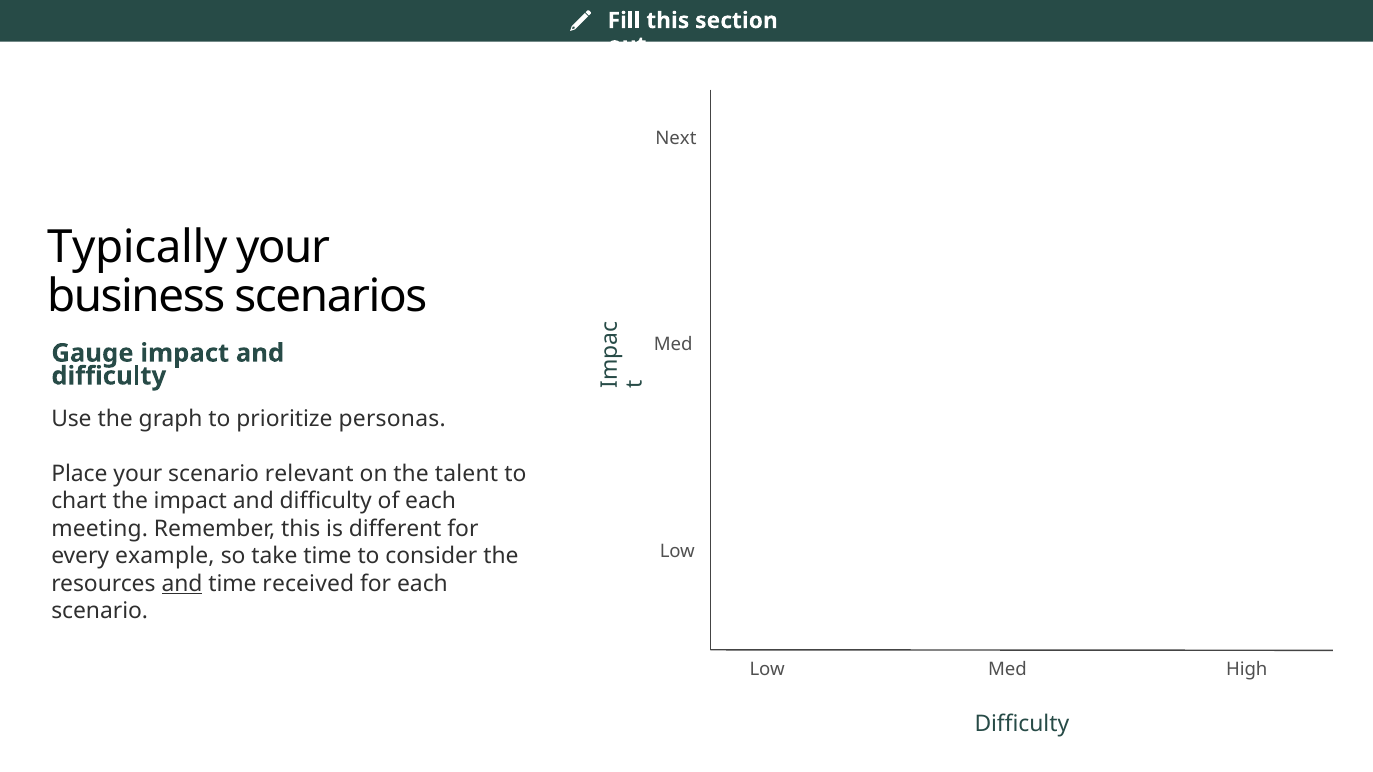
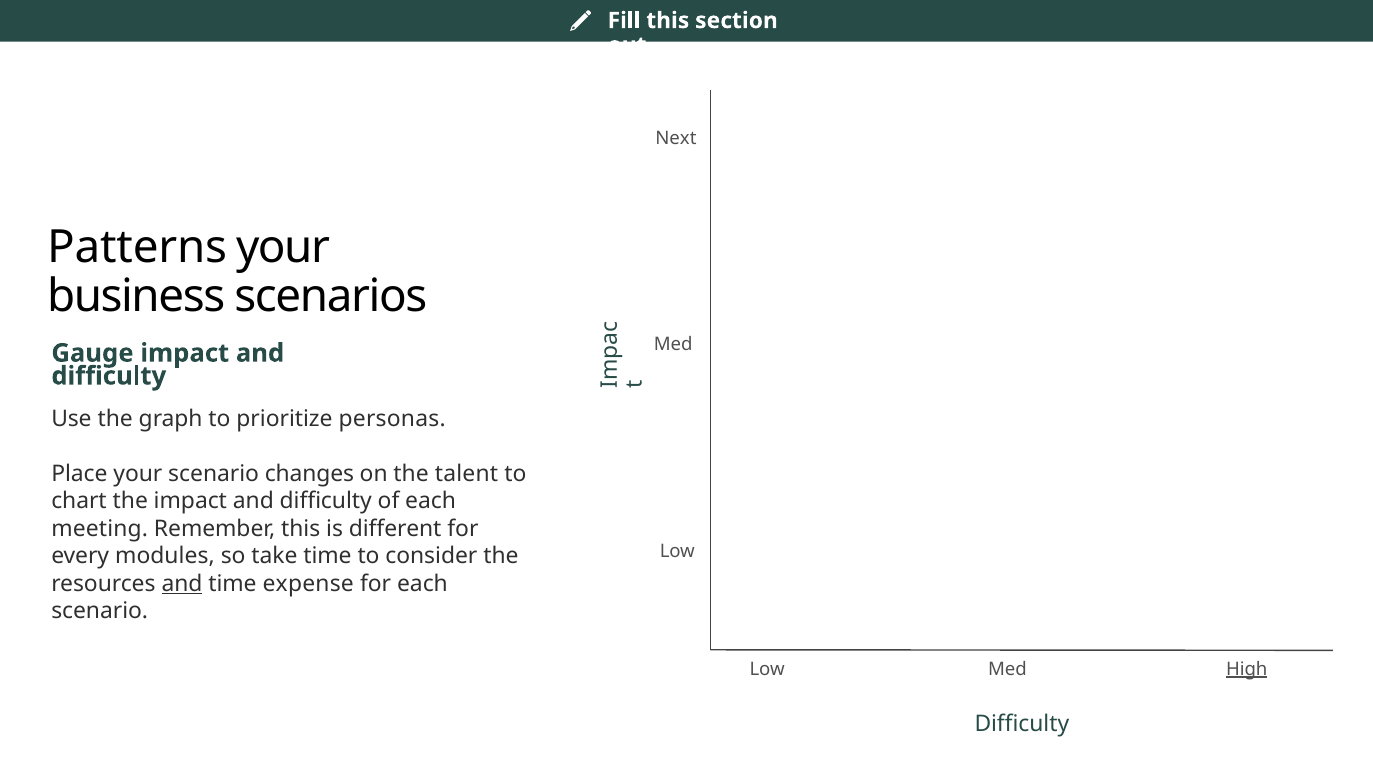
Typically: Typically -> Patterns
relevant: relevant -> changes
example: example -> modules
received: received -> expense
High underline: none -> present
